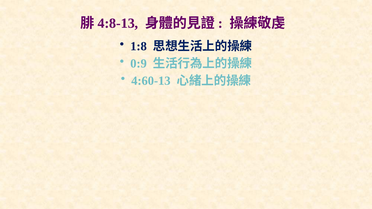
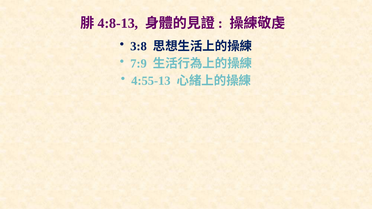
1:8: 1:8 -> 3:8
0:9: 0:9 -> 7:9
4:60-13: 4:60-13 -> 4:55-13
